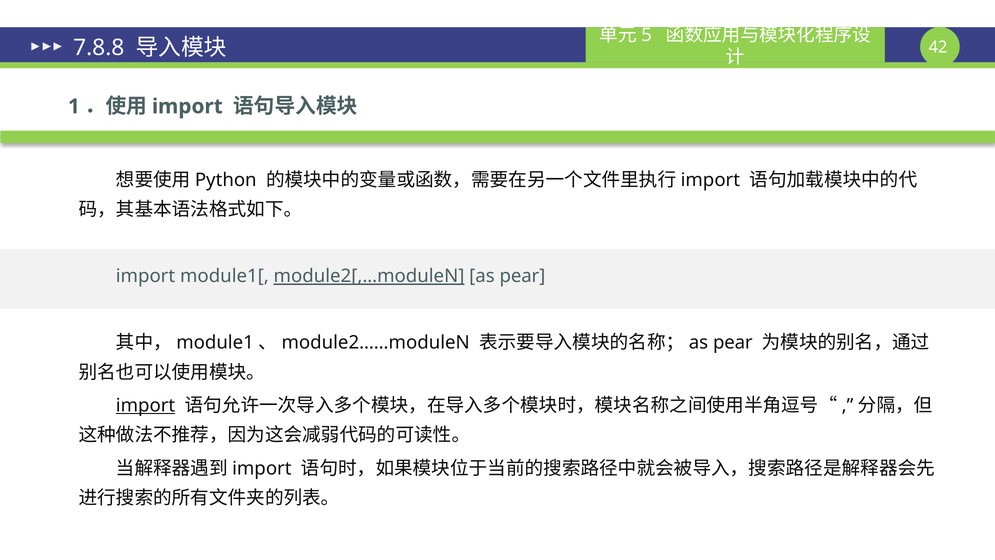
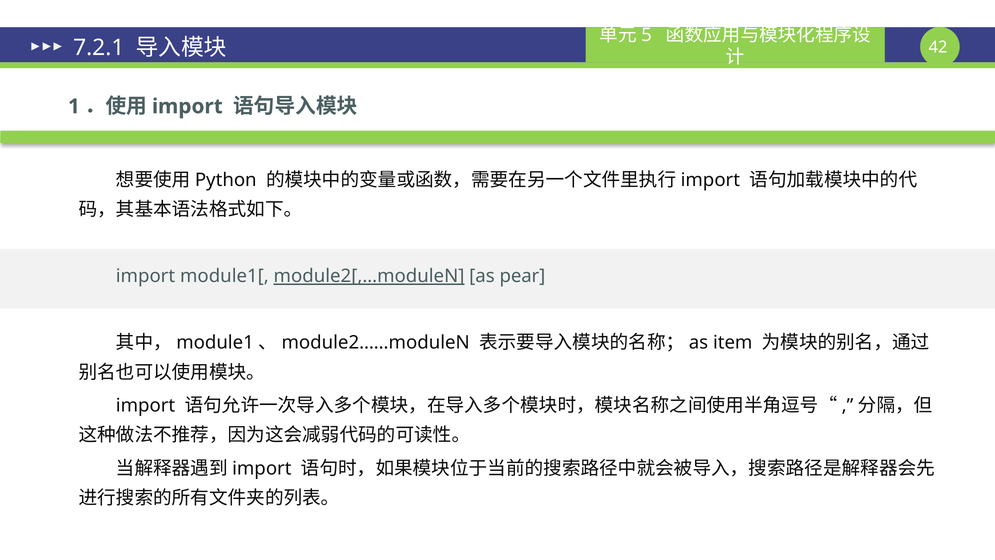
7.8.8: 7.8.8 -> 7.2.1
pear at (733, 343): pear -> item
import at (146, 405) underline: present -> none
